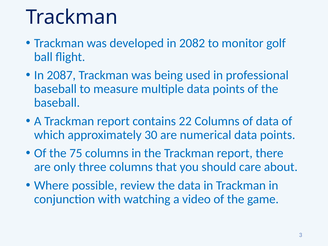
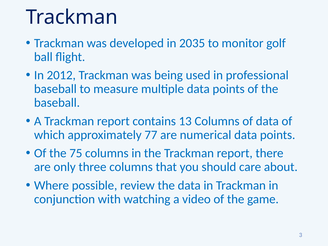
2082: 2082 -> 2035
2087: 2087 -> 2012
22: 22 -> 13
30: 30 -> 77
